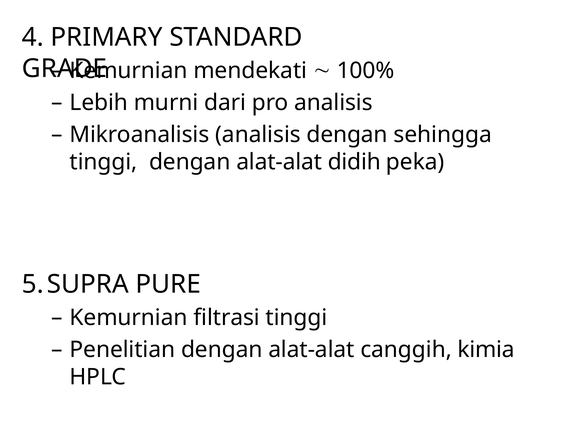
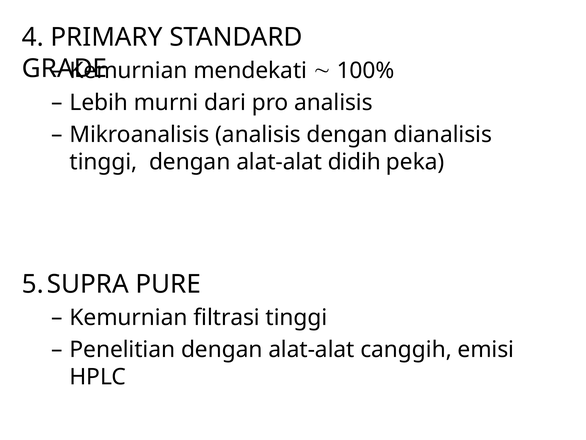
sehingga: sehingga -> dianalisis
kimia: kimia -> emisi
